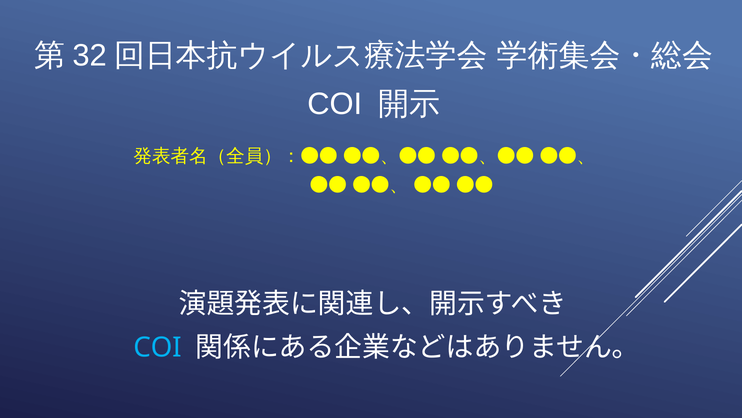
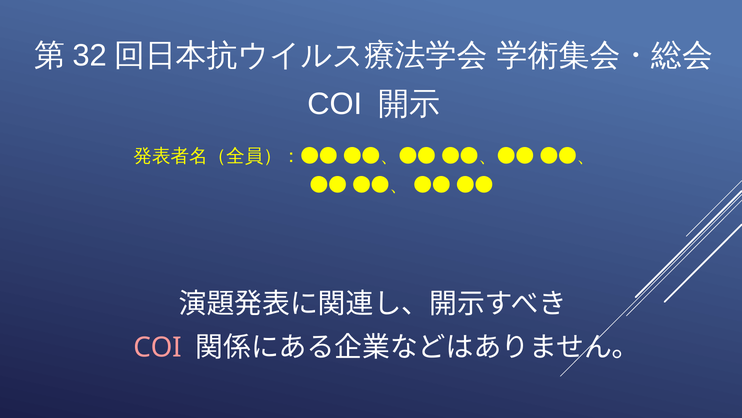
COI at (158, 347) colour: light blue -> pink
